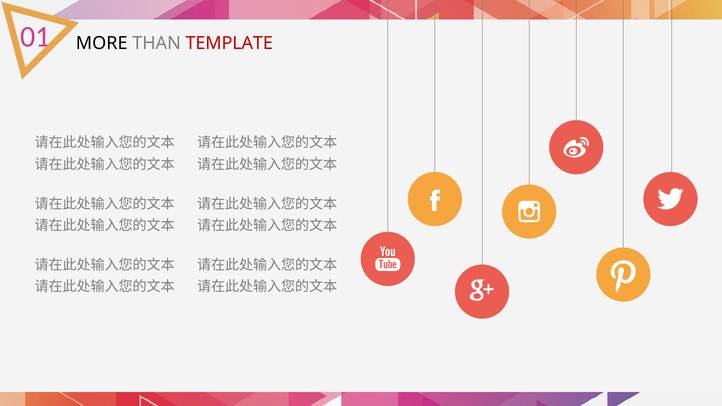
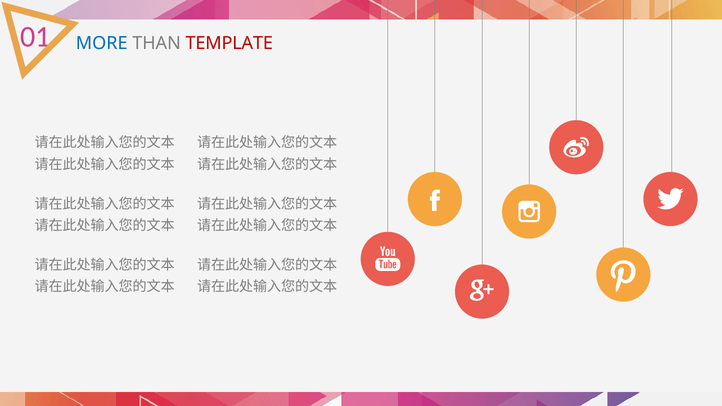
MORE colour: black -> blue
